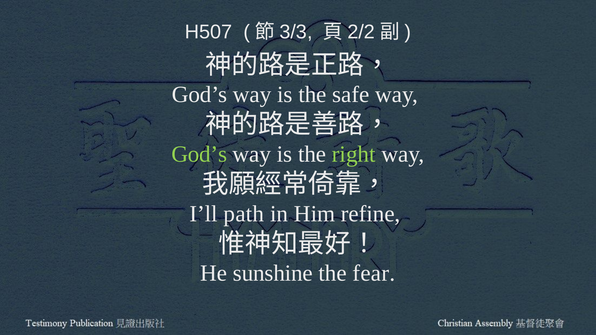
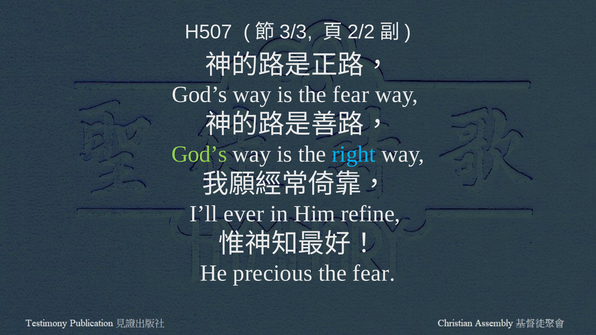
is the safe: safe -> fear
right colour: light green -> light blue
path: path -> ever
sunshine: sunshine -> precious
